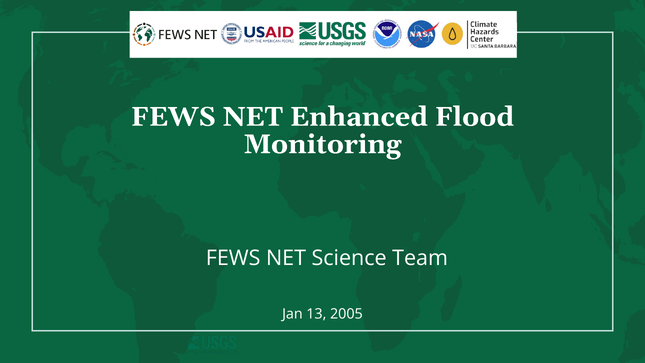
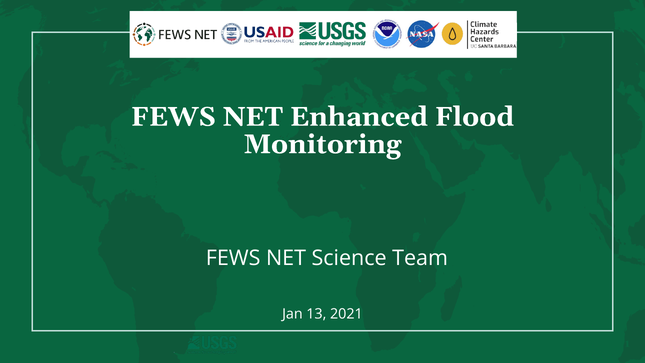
2005: 2005 -> 2021
